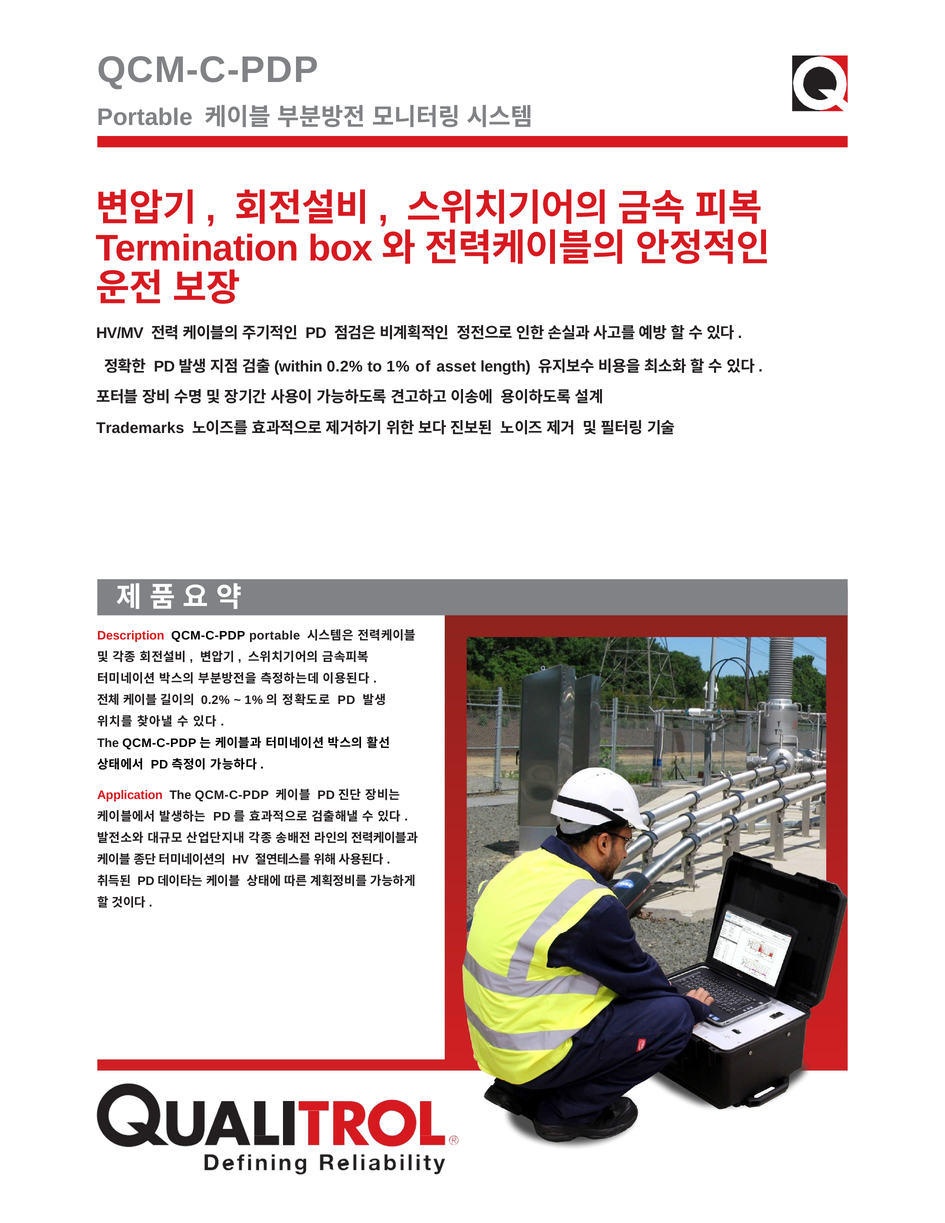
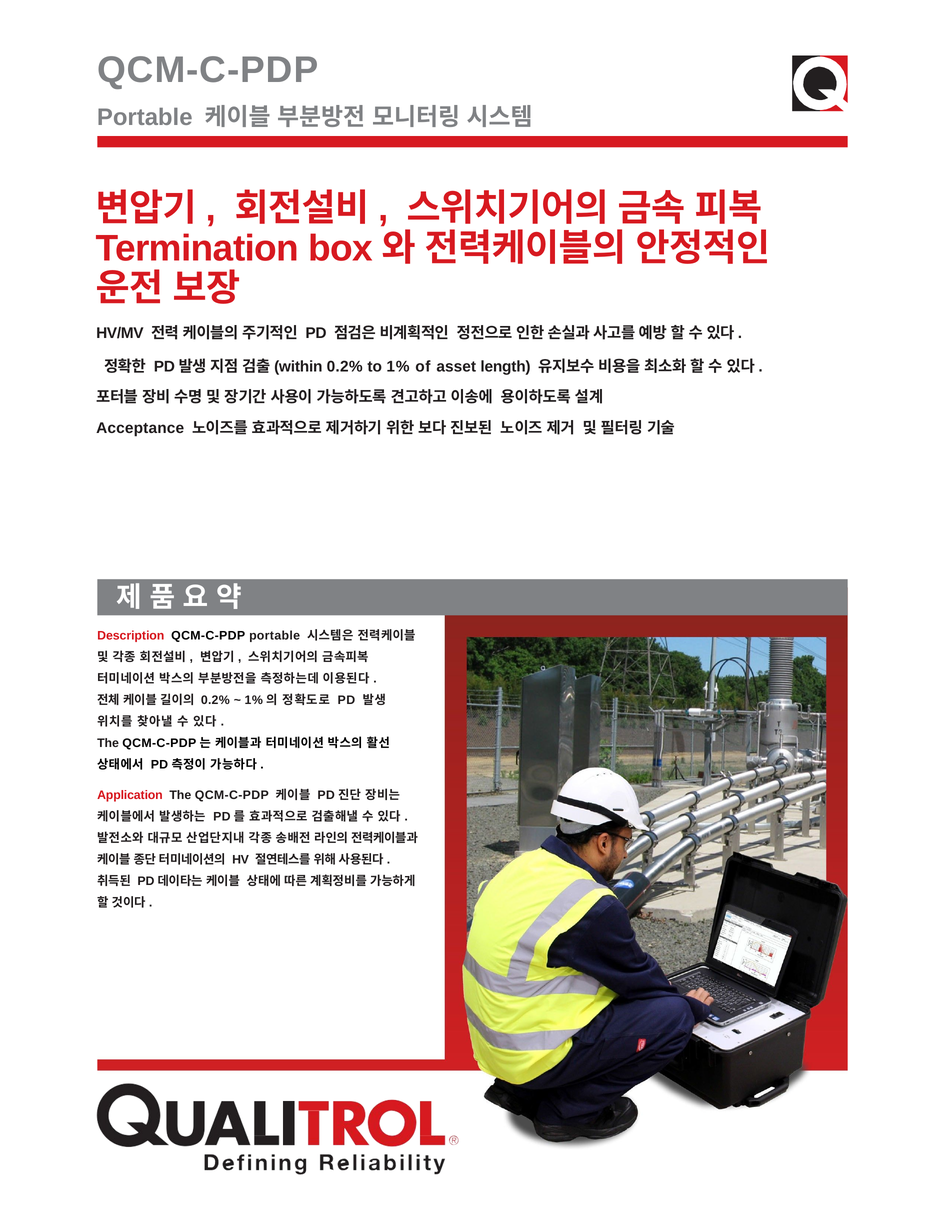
Trademarks: Trademarks -> Acceptance
